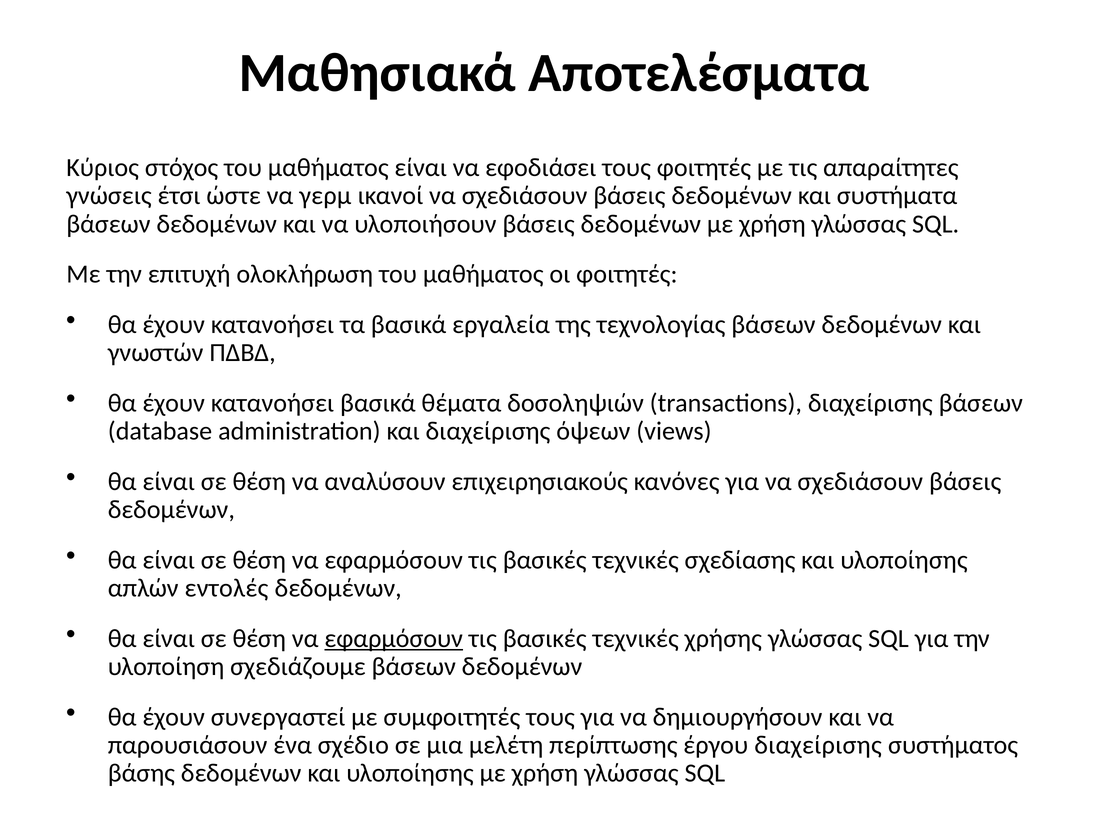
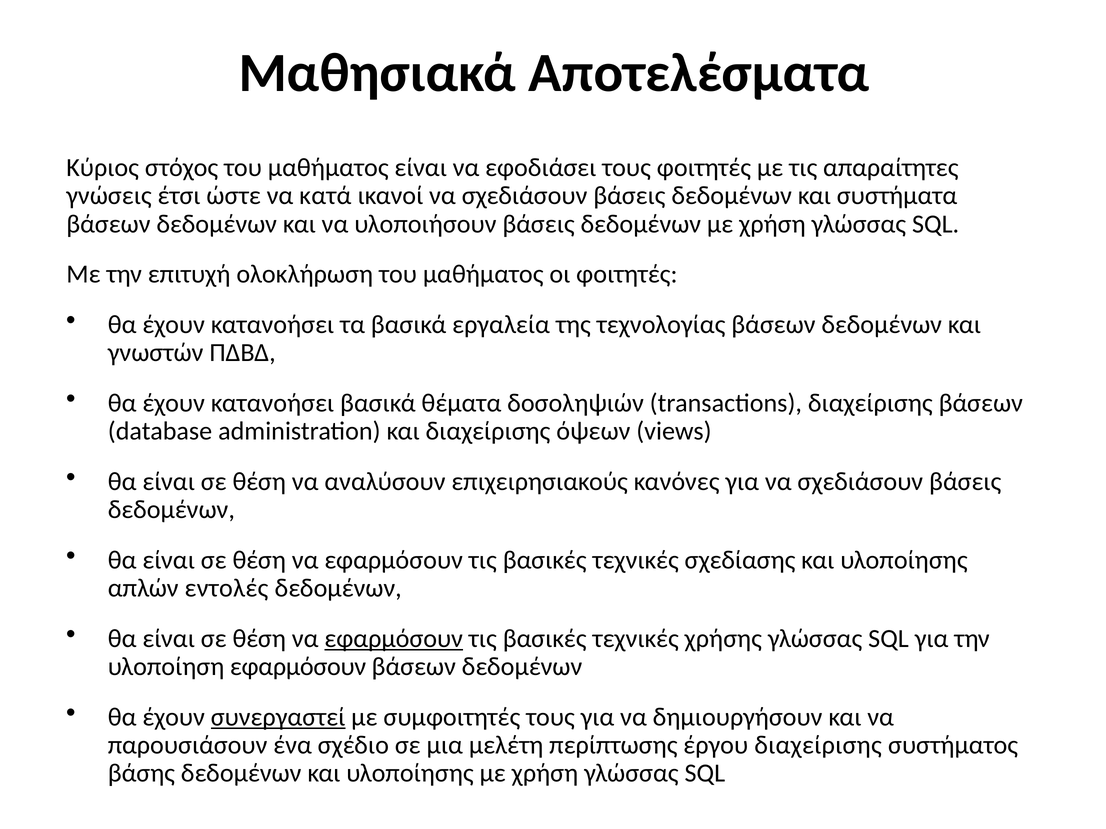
γερμ: γερμ -> κατά
υλοποίηση σχεδιάζουμε: σχεδιάζουμε -> εφαρμόσουν
συνεργαστεί underline: none -> present
